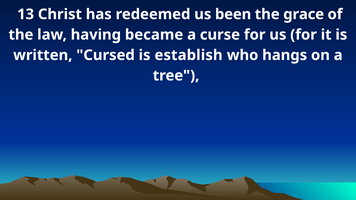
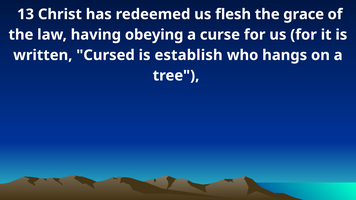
been: been -> flesh
became: became -> obeying
